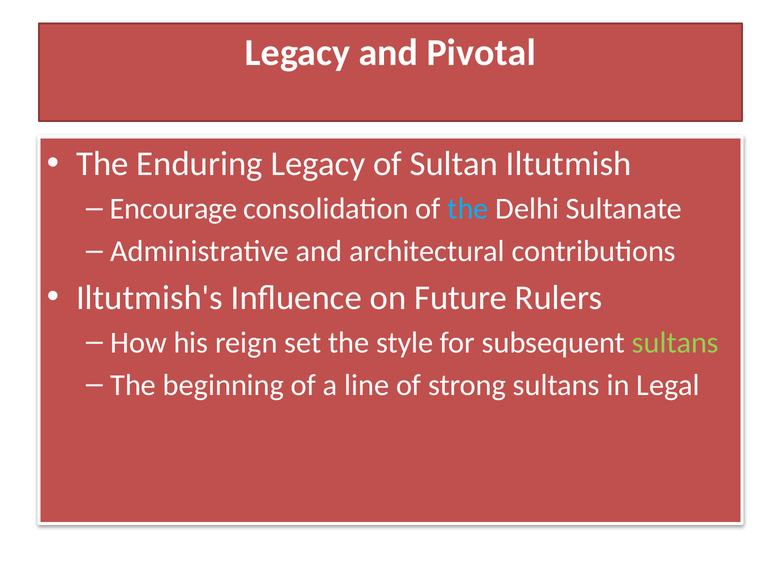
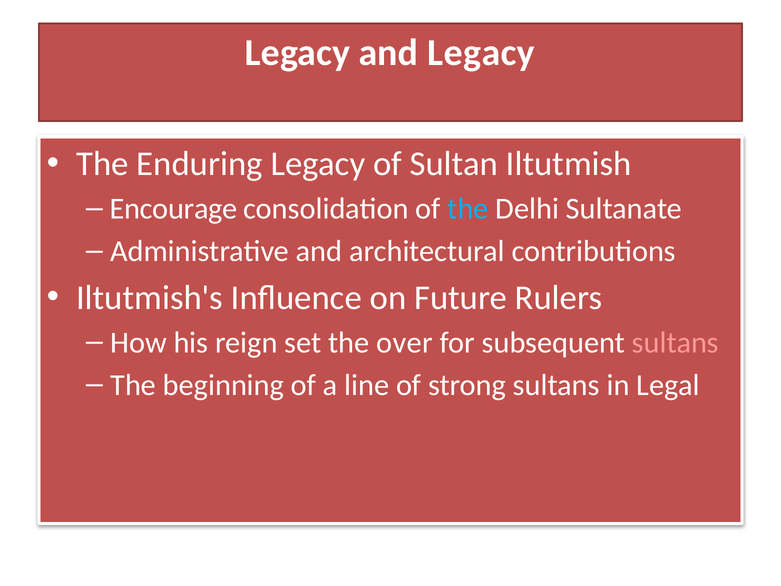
and Pivotal: Pivotal -> Legacy
style: style -> over
sultans at (675, 342) colour: light green -> pink
